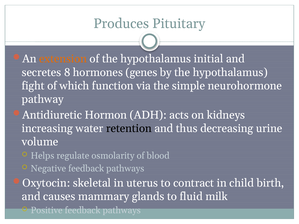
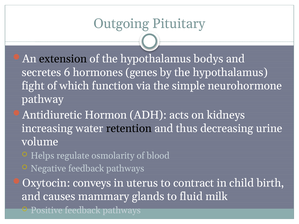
Produces: Produces -> Outgoing
extension colour: orange -> black
initial: initial -> bodys
8: 8 -> 6
skeletal: skeletal -> conveys
